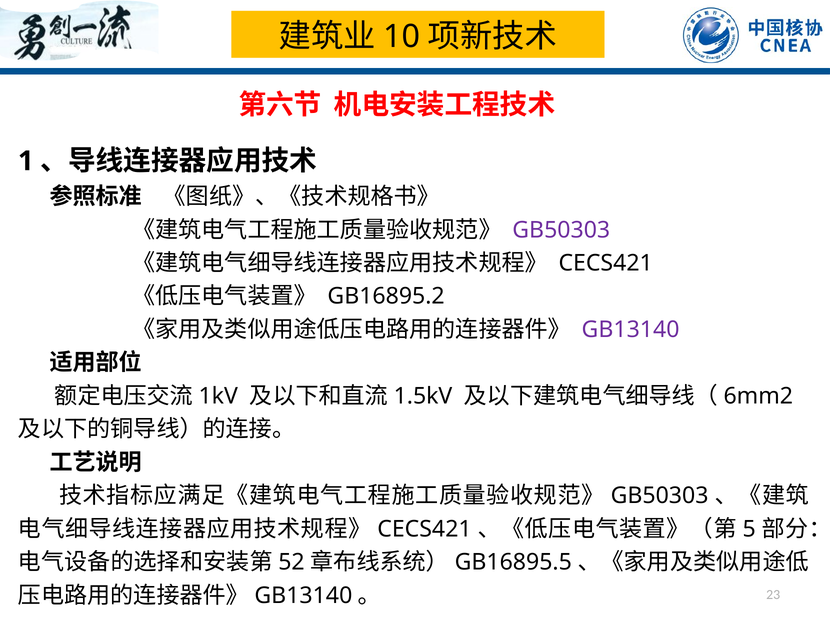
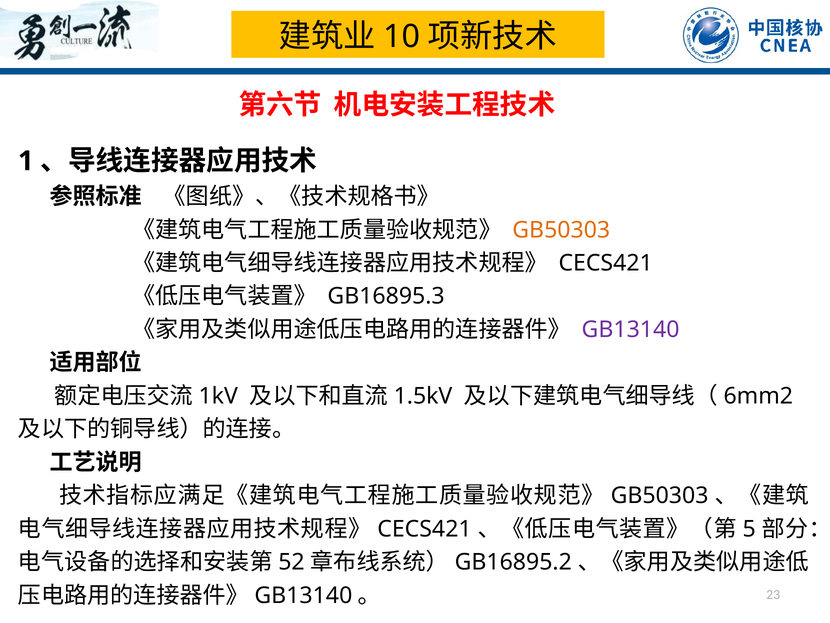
GB50303 at (561, 230) colour: purple -> orange
GB16895.2: GB16895.2 -> GB16895.3
GB16895.5: GB16895.5 -> GB16895.2
